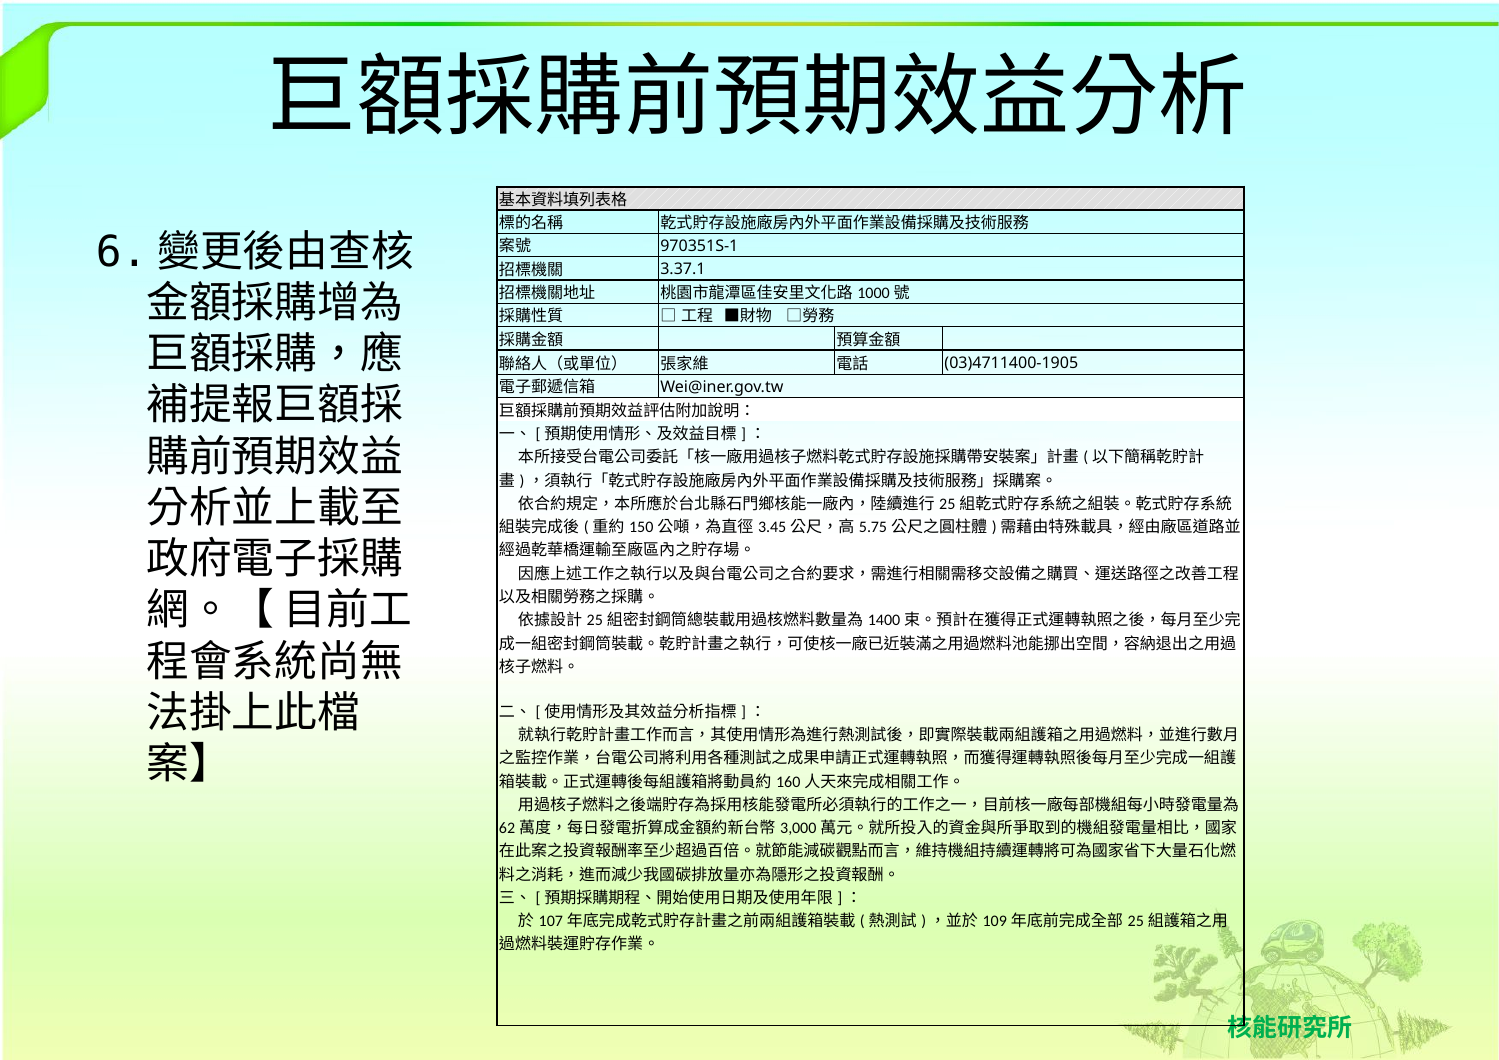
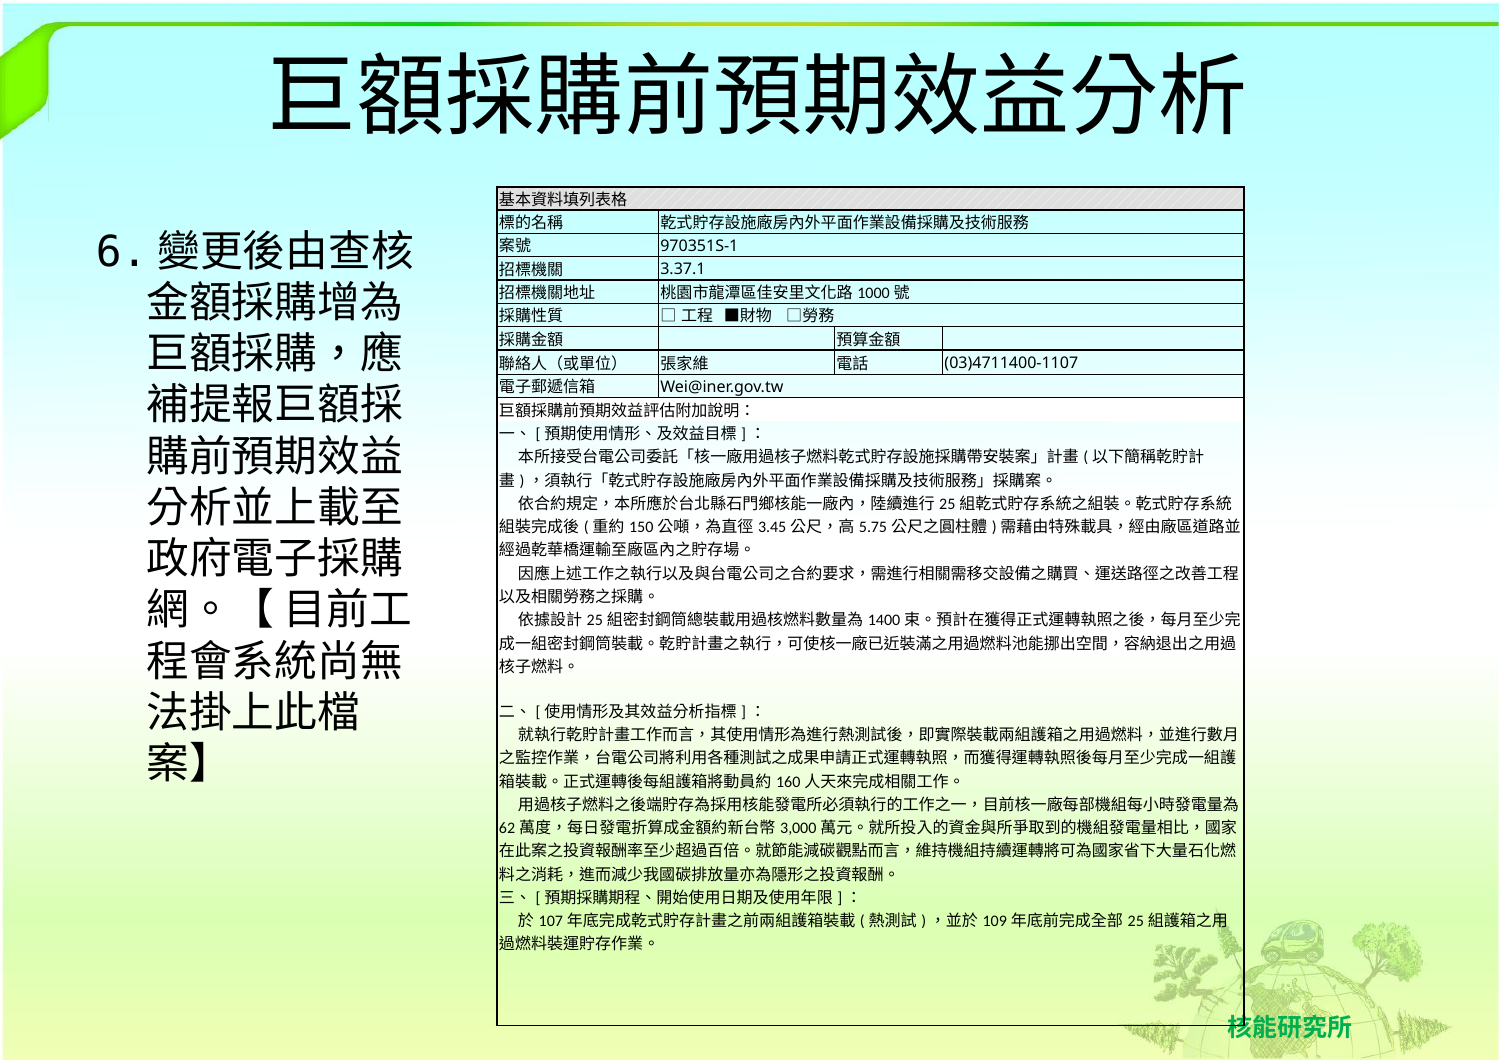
03)4711400-1905: 03)4711400-1905 -> 03)4711400-1107
